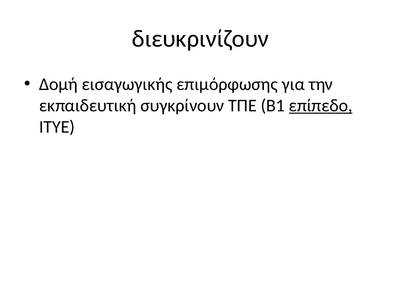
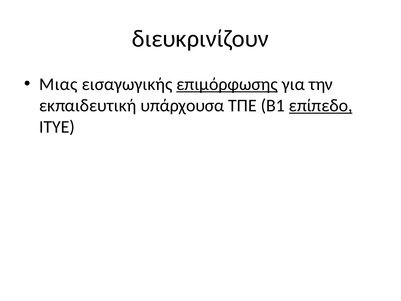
Δομή: Δομή -> Μιας
επιμόρφωσης underline: none -> present
συγκρίνουν: συγκρίνουν -> υπάρχουσα
